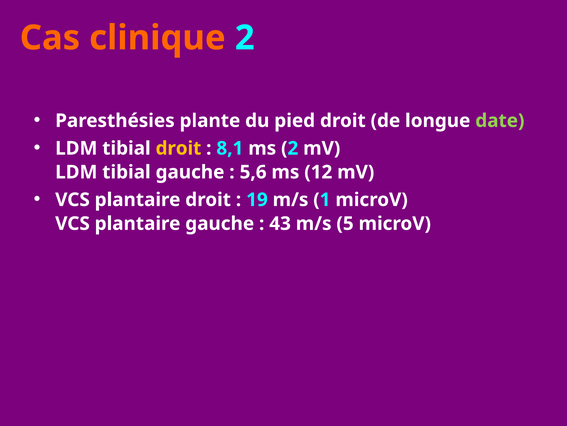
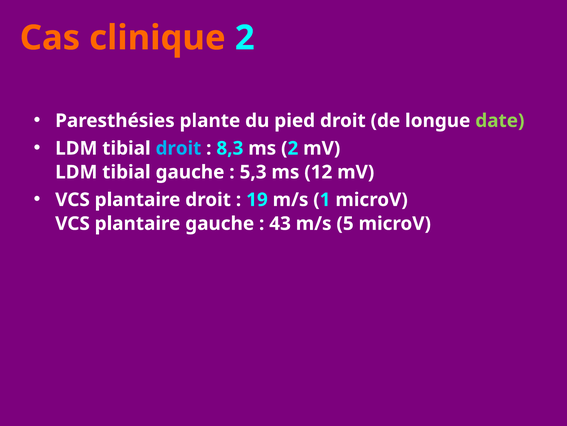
droit at (178, 148) colour: yellow -> light blue
8,1: 8,1 -> 8,3
5,6: 5,6 -> 5,3
